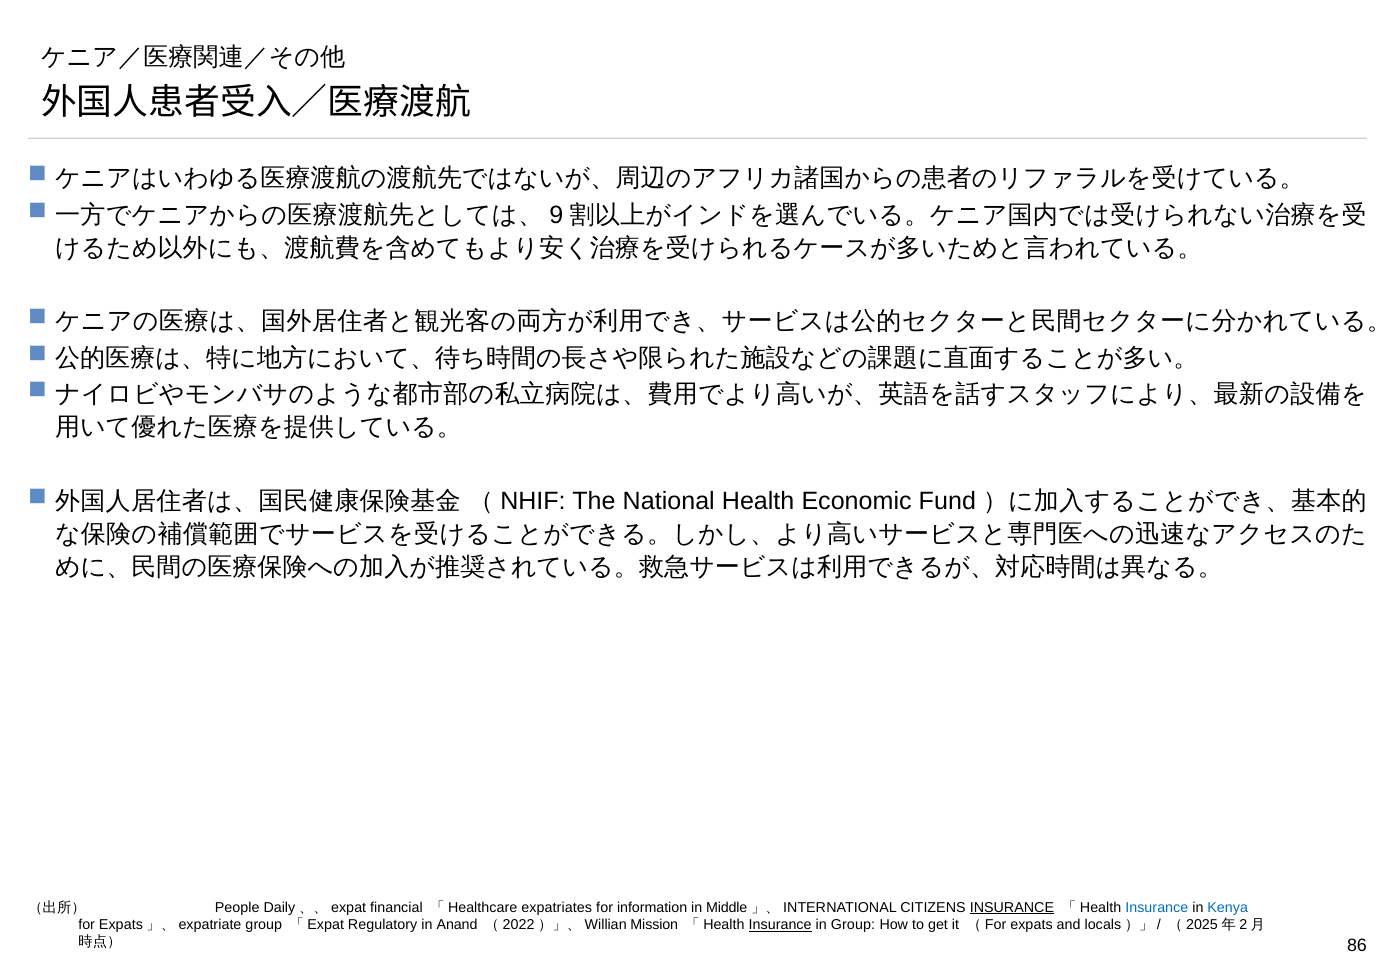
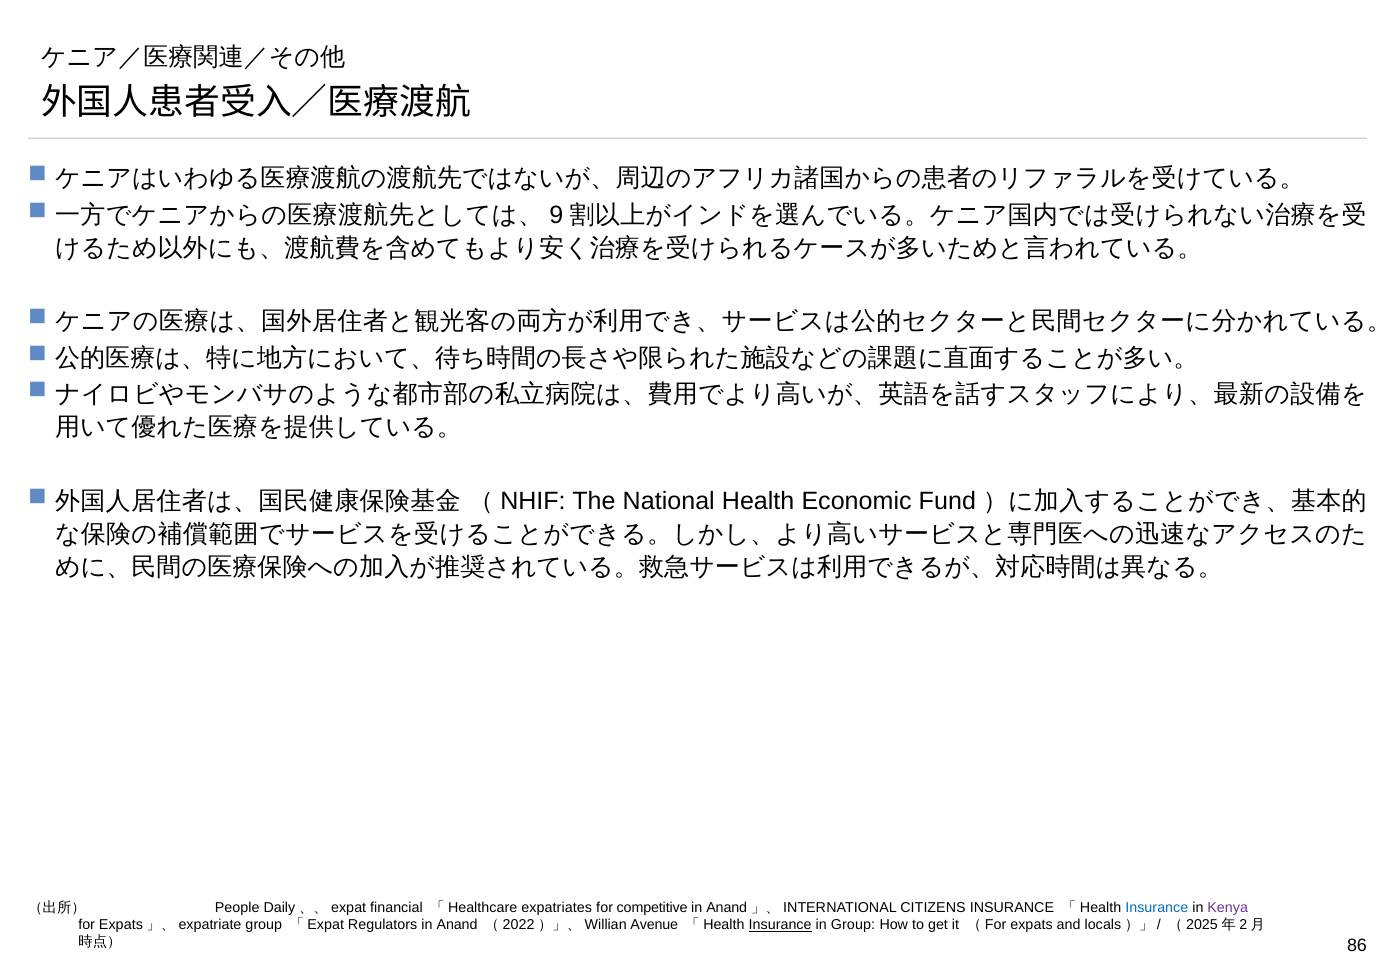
information: information -> competitive
Middle at (727, 907): Middle -> Anand
INSURANCE at (1012, 907) underline: present -> none
Kenya colour: blue -> purple
Regulatory: Regulatory -> Regulators
Mission: Mission -> Avenue
